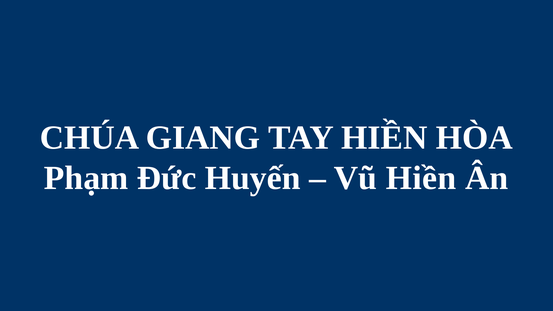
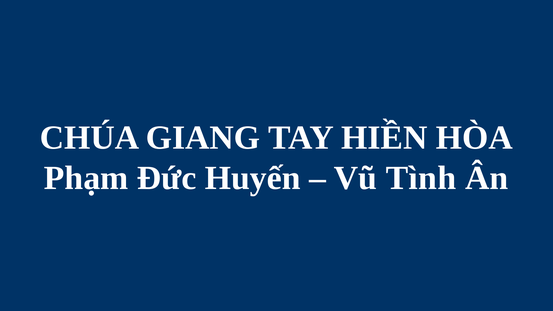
Vũ Hiền: Hiền -> Tình
